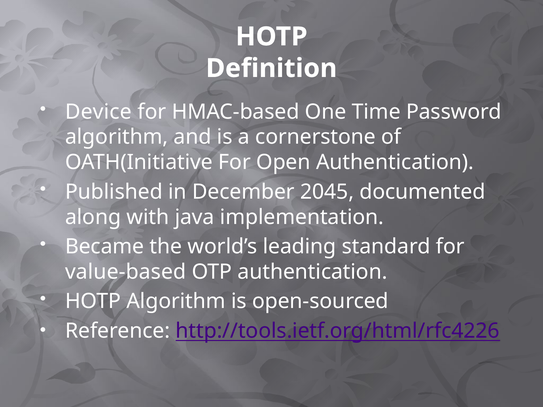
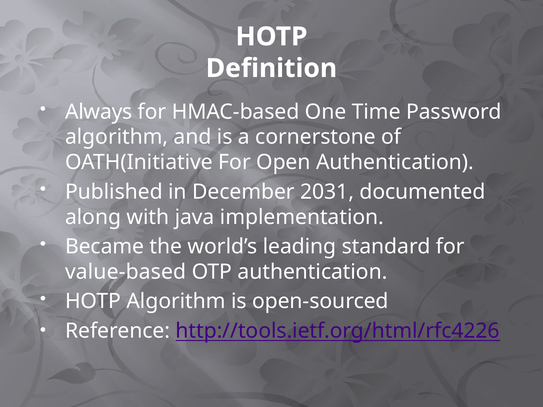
Device: Device -> Always
2045: 2045 -> 2031
